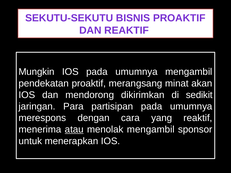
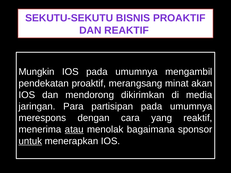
sedikit: sedikit -> media
menolak mengambil: mengambil -> bagaimana
untuk underline: none -> present
